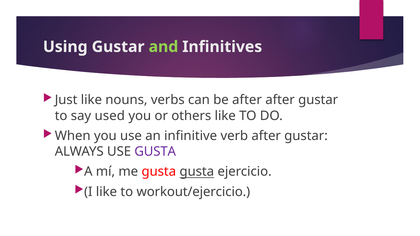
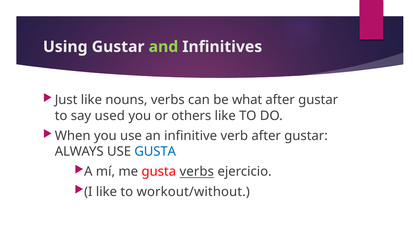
be after: after -> what
GUSTA at (155, 152) colour: purple -> blue
gusta gusta: gusta -> verbs
workout/ejercicio: workout/ejercicio -> workout/without
